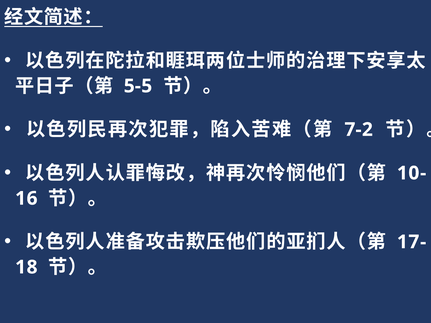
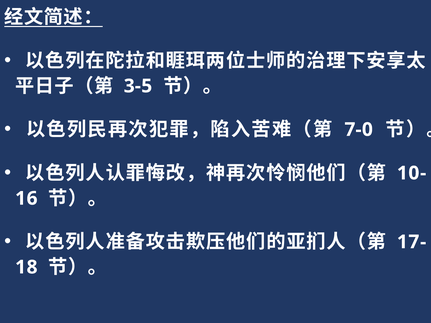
5-5: 5-5 -> 3-5
7-2: 7-2 -> 7-0
